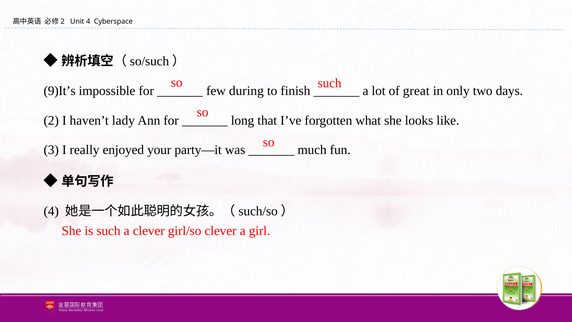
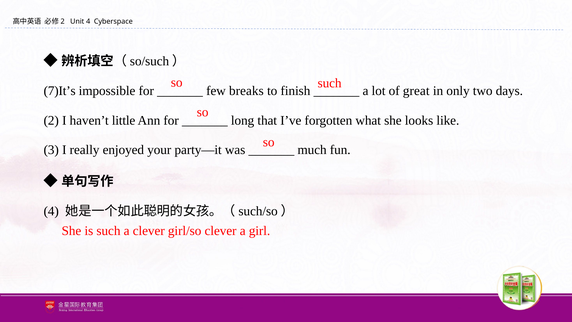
9)It’s: 9)It’s -> 7)It’s
during: during -> breaks
lady: lady -> little
